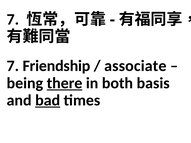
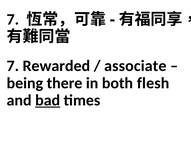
Friendship: Friendship -> Rewarded
there underline: present -> none
basis: basis -> flesh
